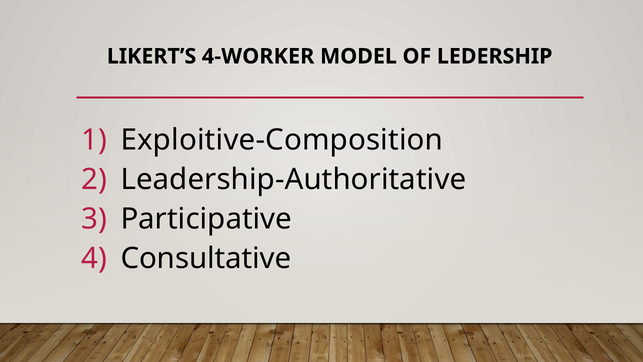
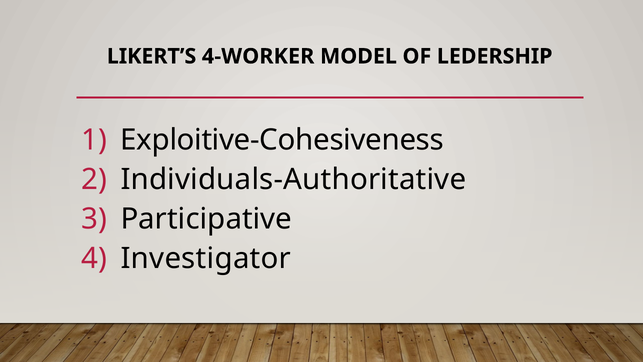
Exploitive-Composition: Exploitive-Composition -> Exploitive-Cohesiveness
Leadership-Authoritative: Leadership-Authoritative -> Individuals-Authoritative
Consultative: Consultative -> Investigator
